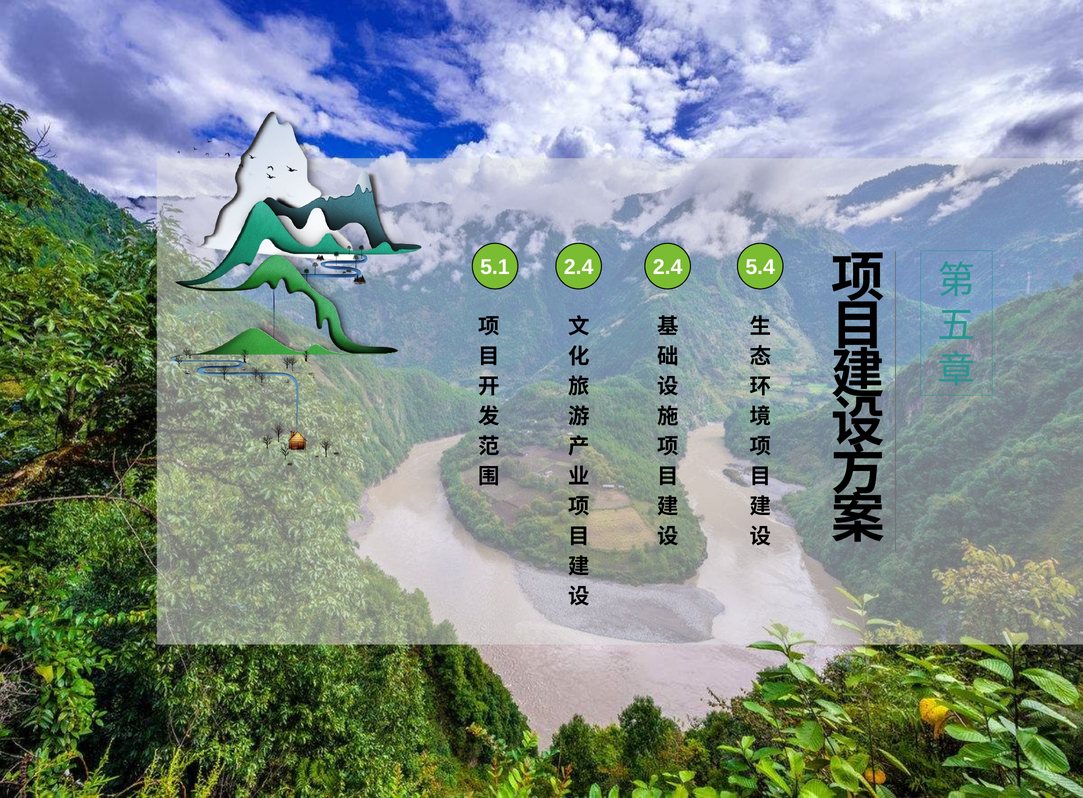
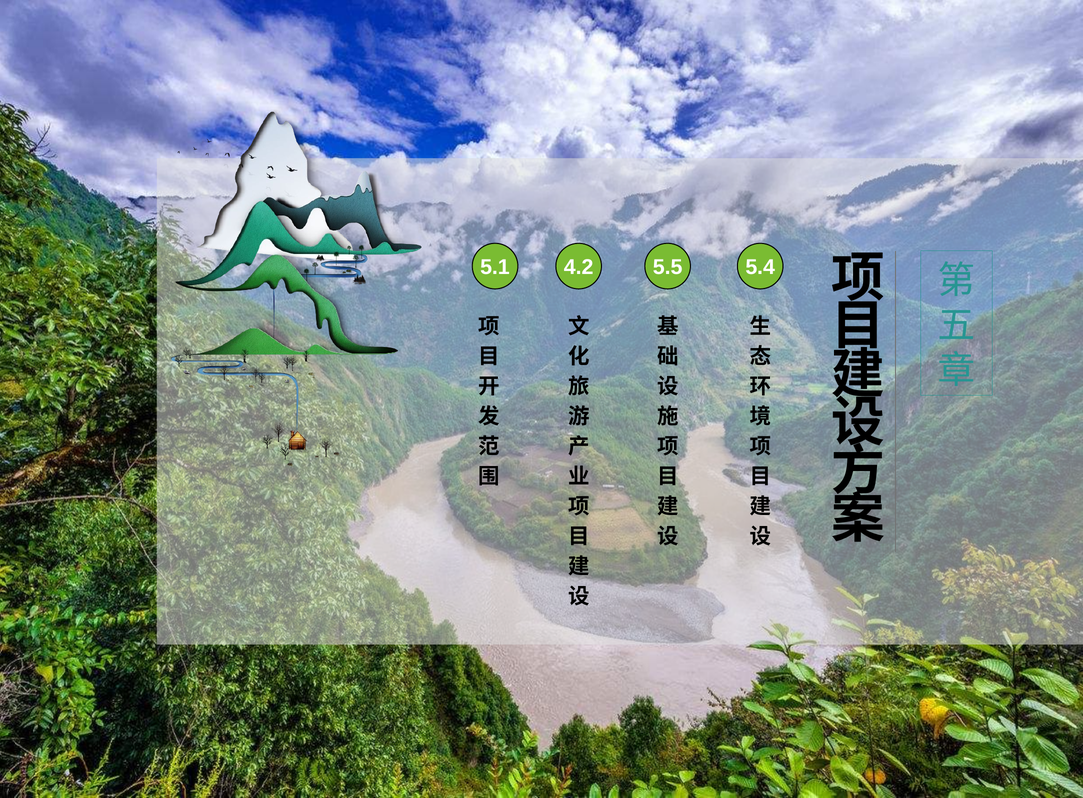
5.1 2.4: 2.4 -> 4.2
2.4 at (668, 267): 2.4 -> 5.5
